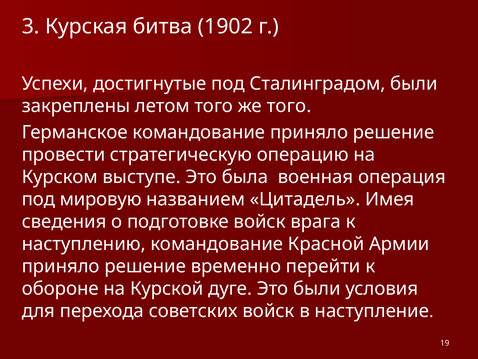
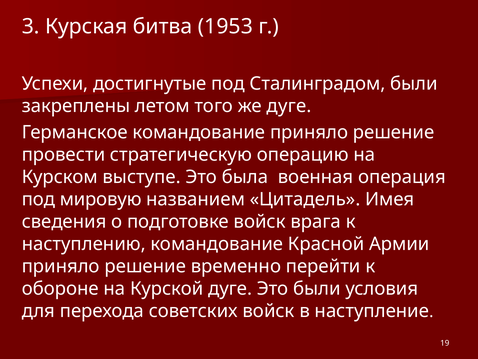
1902: 1902 -> 1953
же того: того -> дуге
